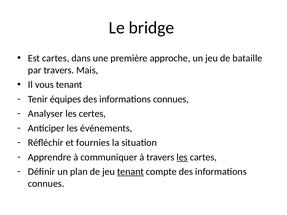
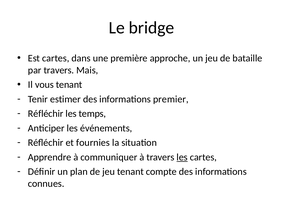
équipes: équipes -> estimer
connues at (171, 99): connues -> premier
Analyser at (46, 114): Analyser -> Réfléchir
certes: certes -> temps
tenant at (130, 172) underline: present -> none
